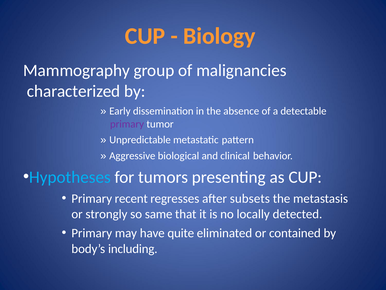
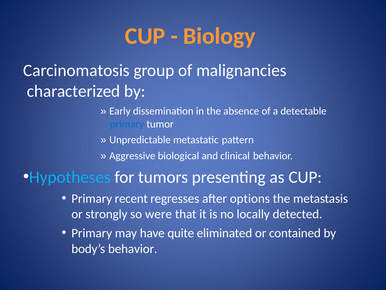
Mammography: Mammography -> Carcinomatosis
primary at (127, 124) colour: purple -> blue
subsets: subsets -> options
same: same -> were
body’s including: including -> behavior
